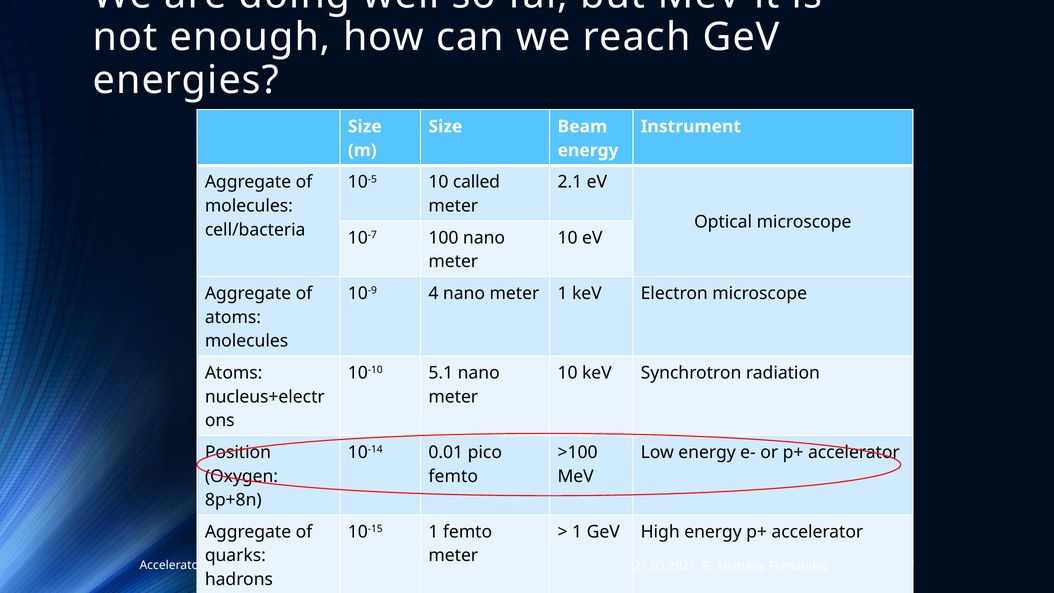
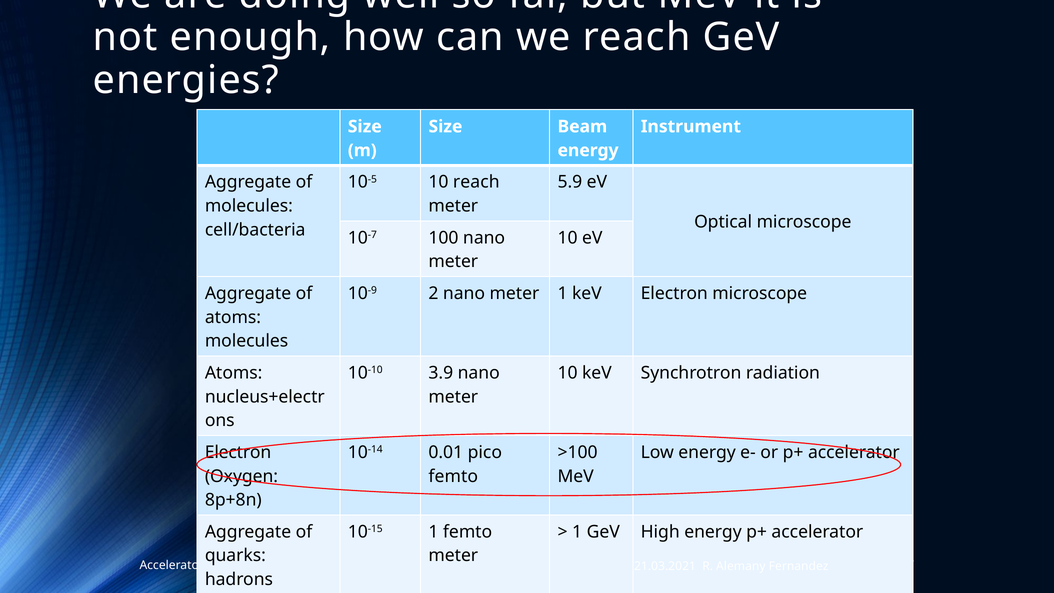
10 called: called -> reach
2.1: 2.1 -> 5.9
4: 4 -> 2
5.1: 5.1 -> 3.9
Position at (238, 452): Position -> Electron
